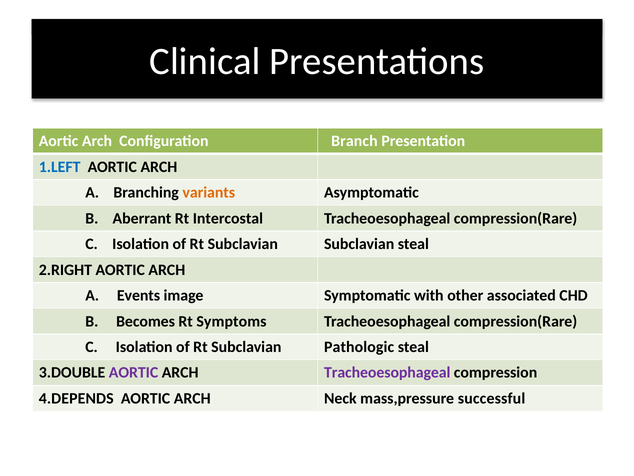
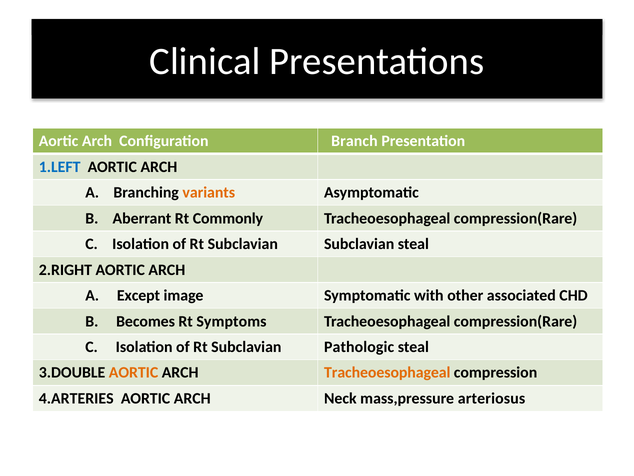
Intercostal: Intercostal -> Commonly
Events: Events -> Except
AORTIC at (134, 372) colour: purple -> orange
Tracheoesophageal at (387, 372) colour: purple -> orange
4.DEPENDS: 4.DEPENDS -> 4.ARTERIES
successful: successful -> arteriosus
